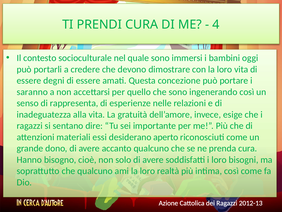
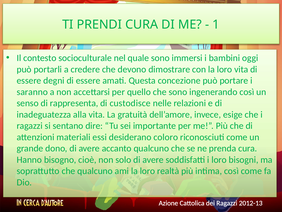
4: 4 -> 1
esperienze: esperienze -> custodisce
aperto: aperto -> coloro
